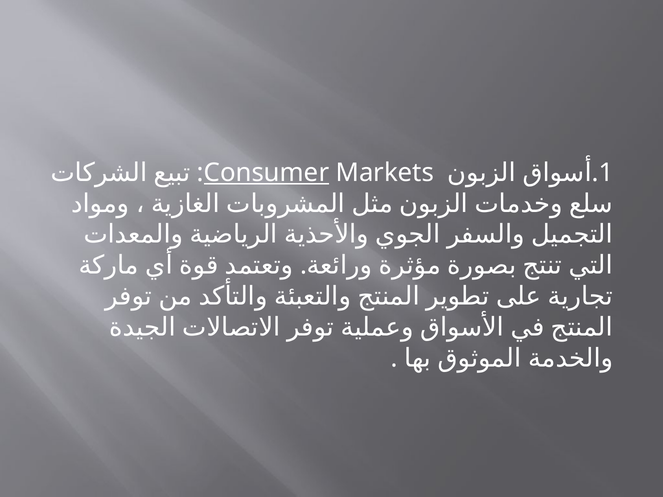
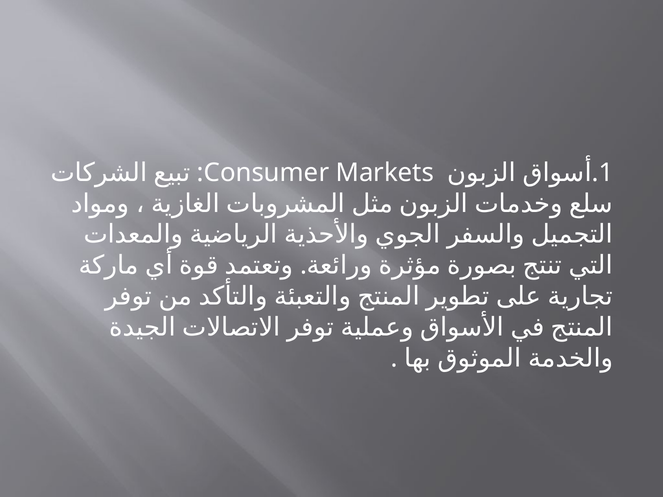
Consumer underline: present -> none
